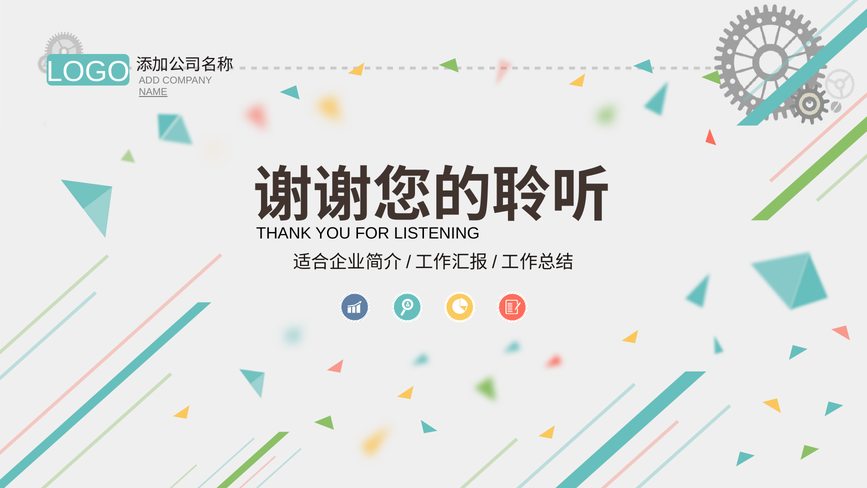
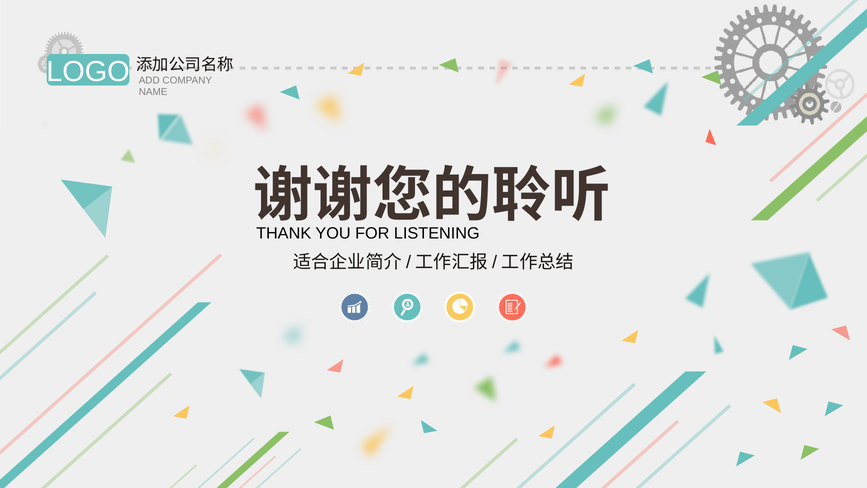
NAME underline: present -> none
